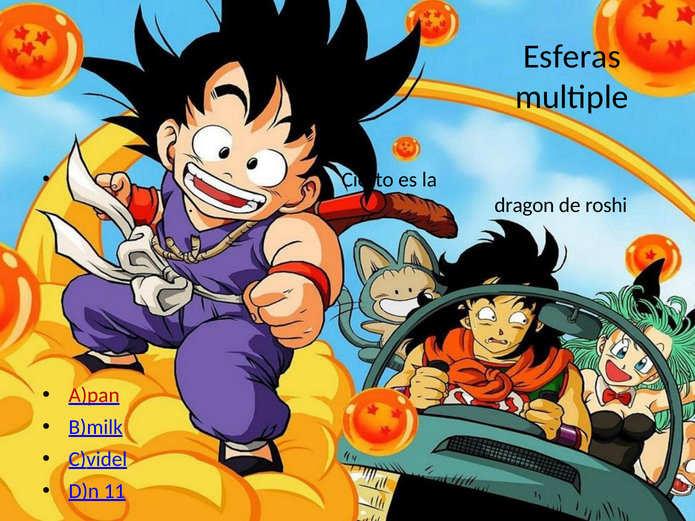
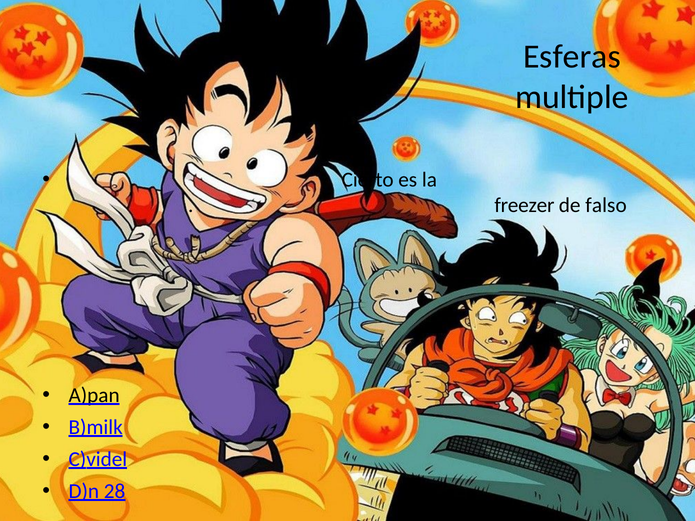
dragon: dragon -> freezer
roshi: roshi -> falso
A)pan colour: red -> black
11: 11 -> 28
